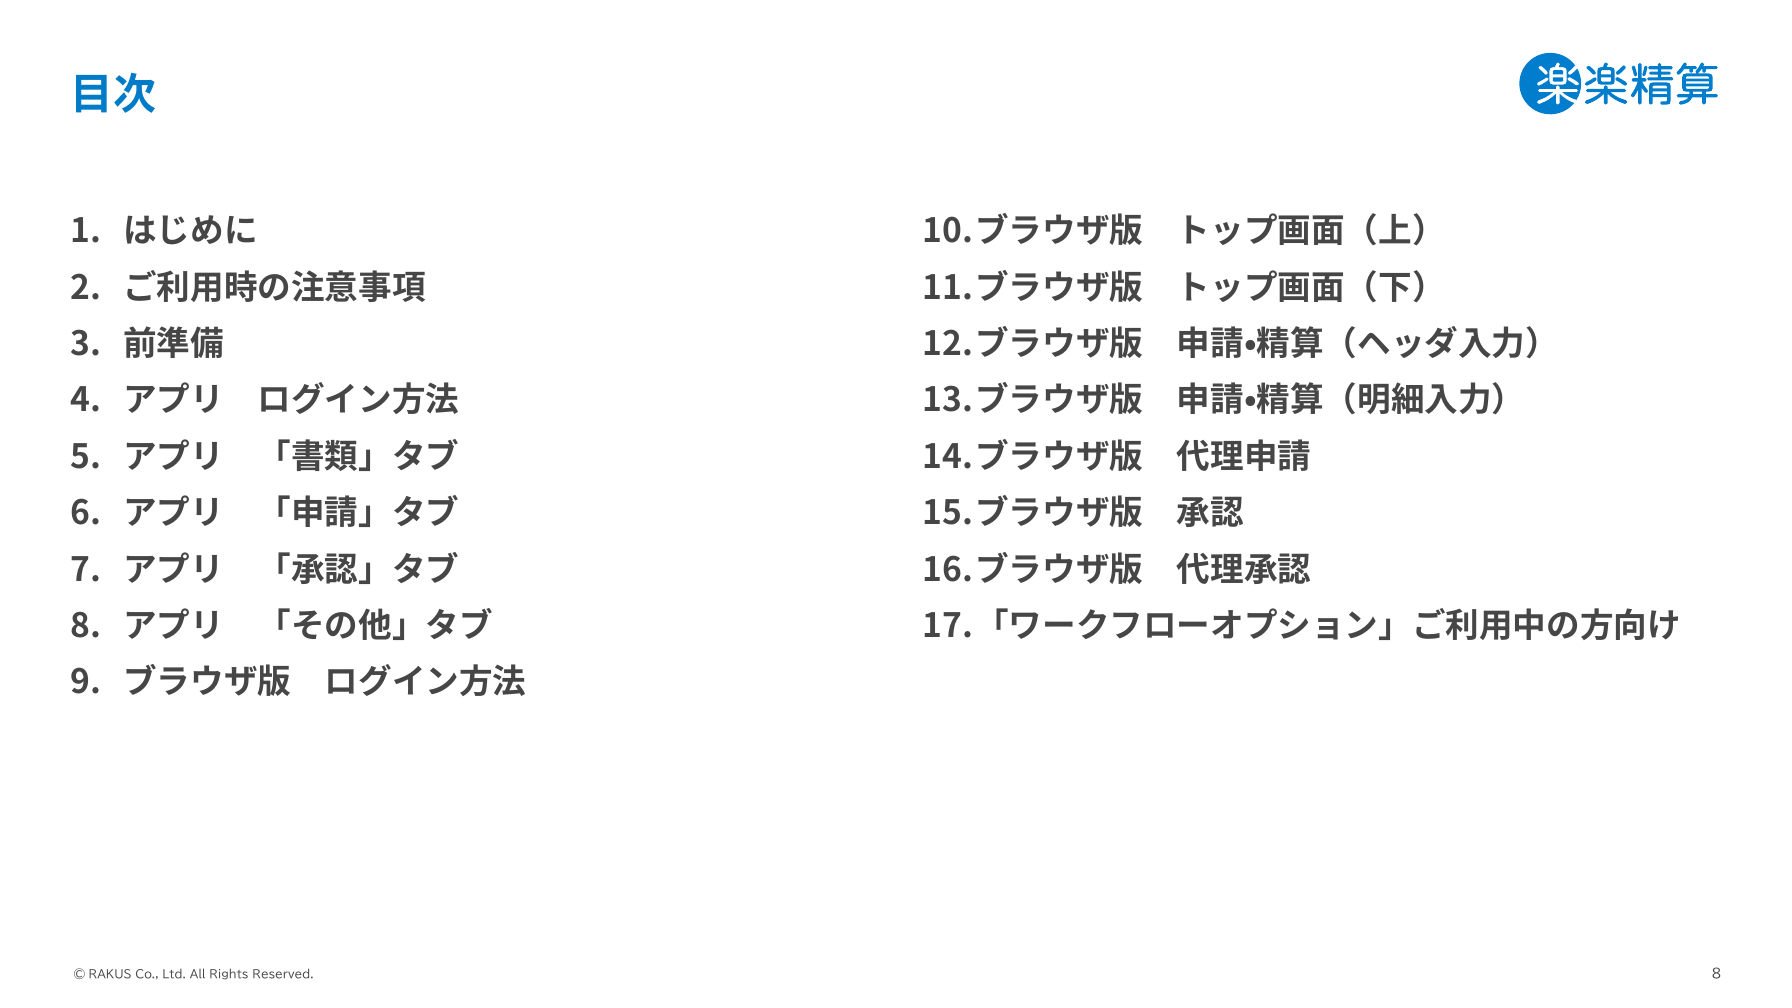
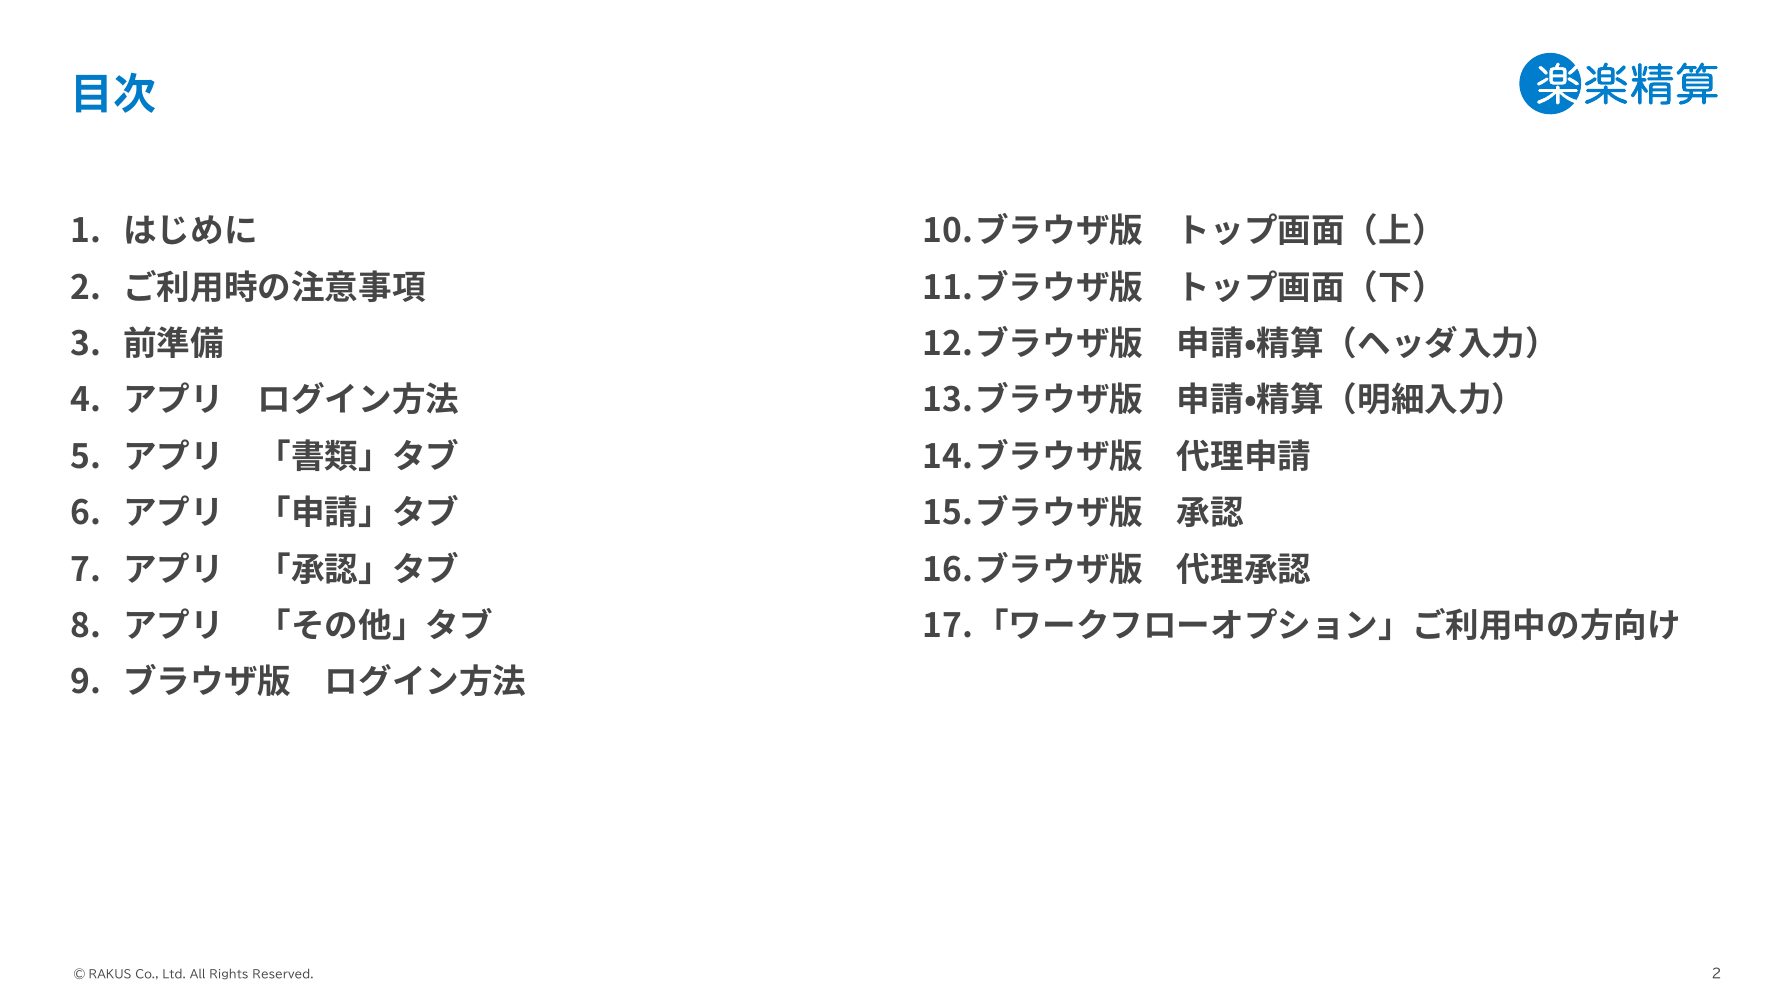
8 at (1717, 974): 8 -> 2
